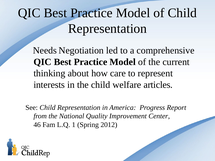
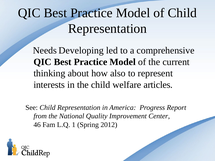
Negotiation: Negotiation -> Developing
care: care -> also
